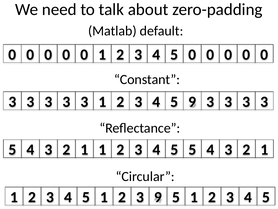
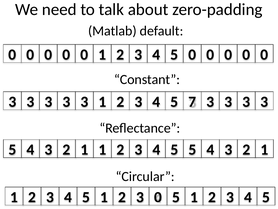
5 9: 9 -> 7
3 9: 9 -> 0
